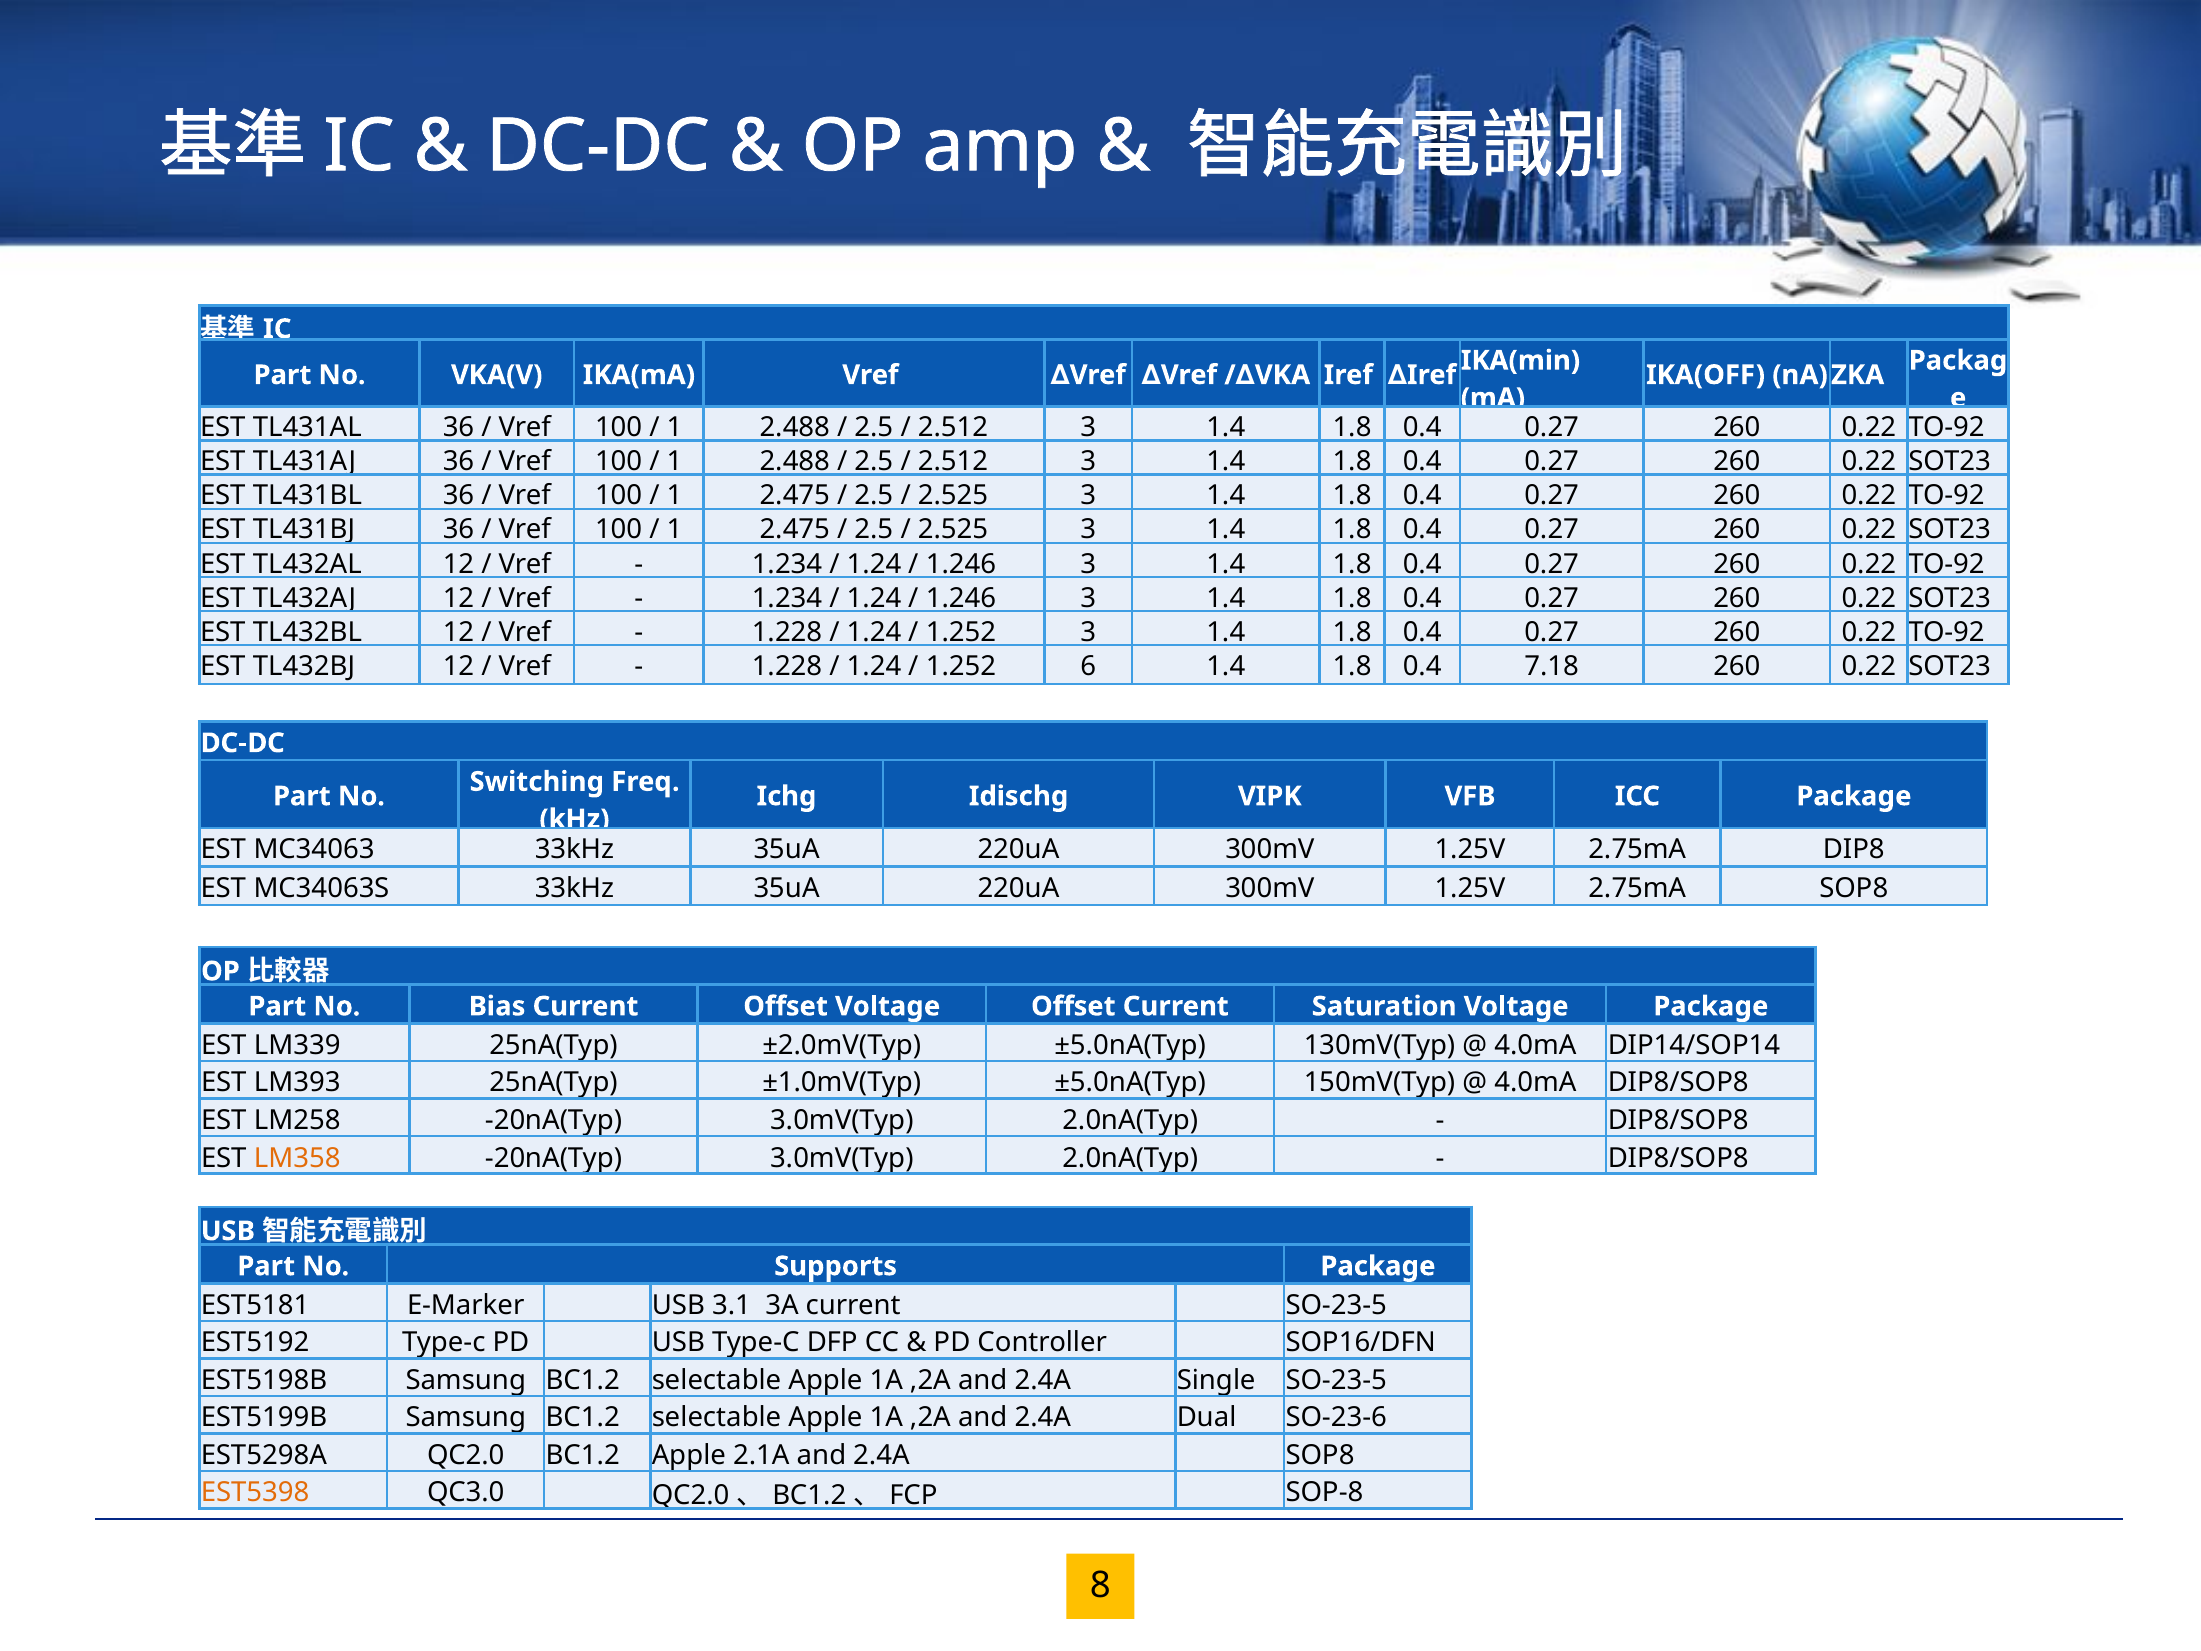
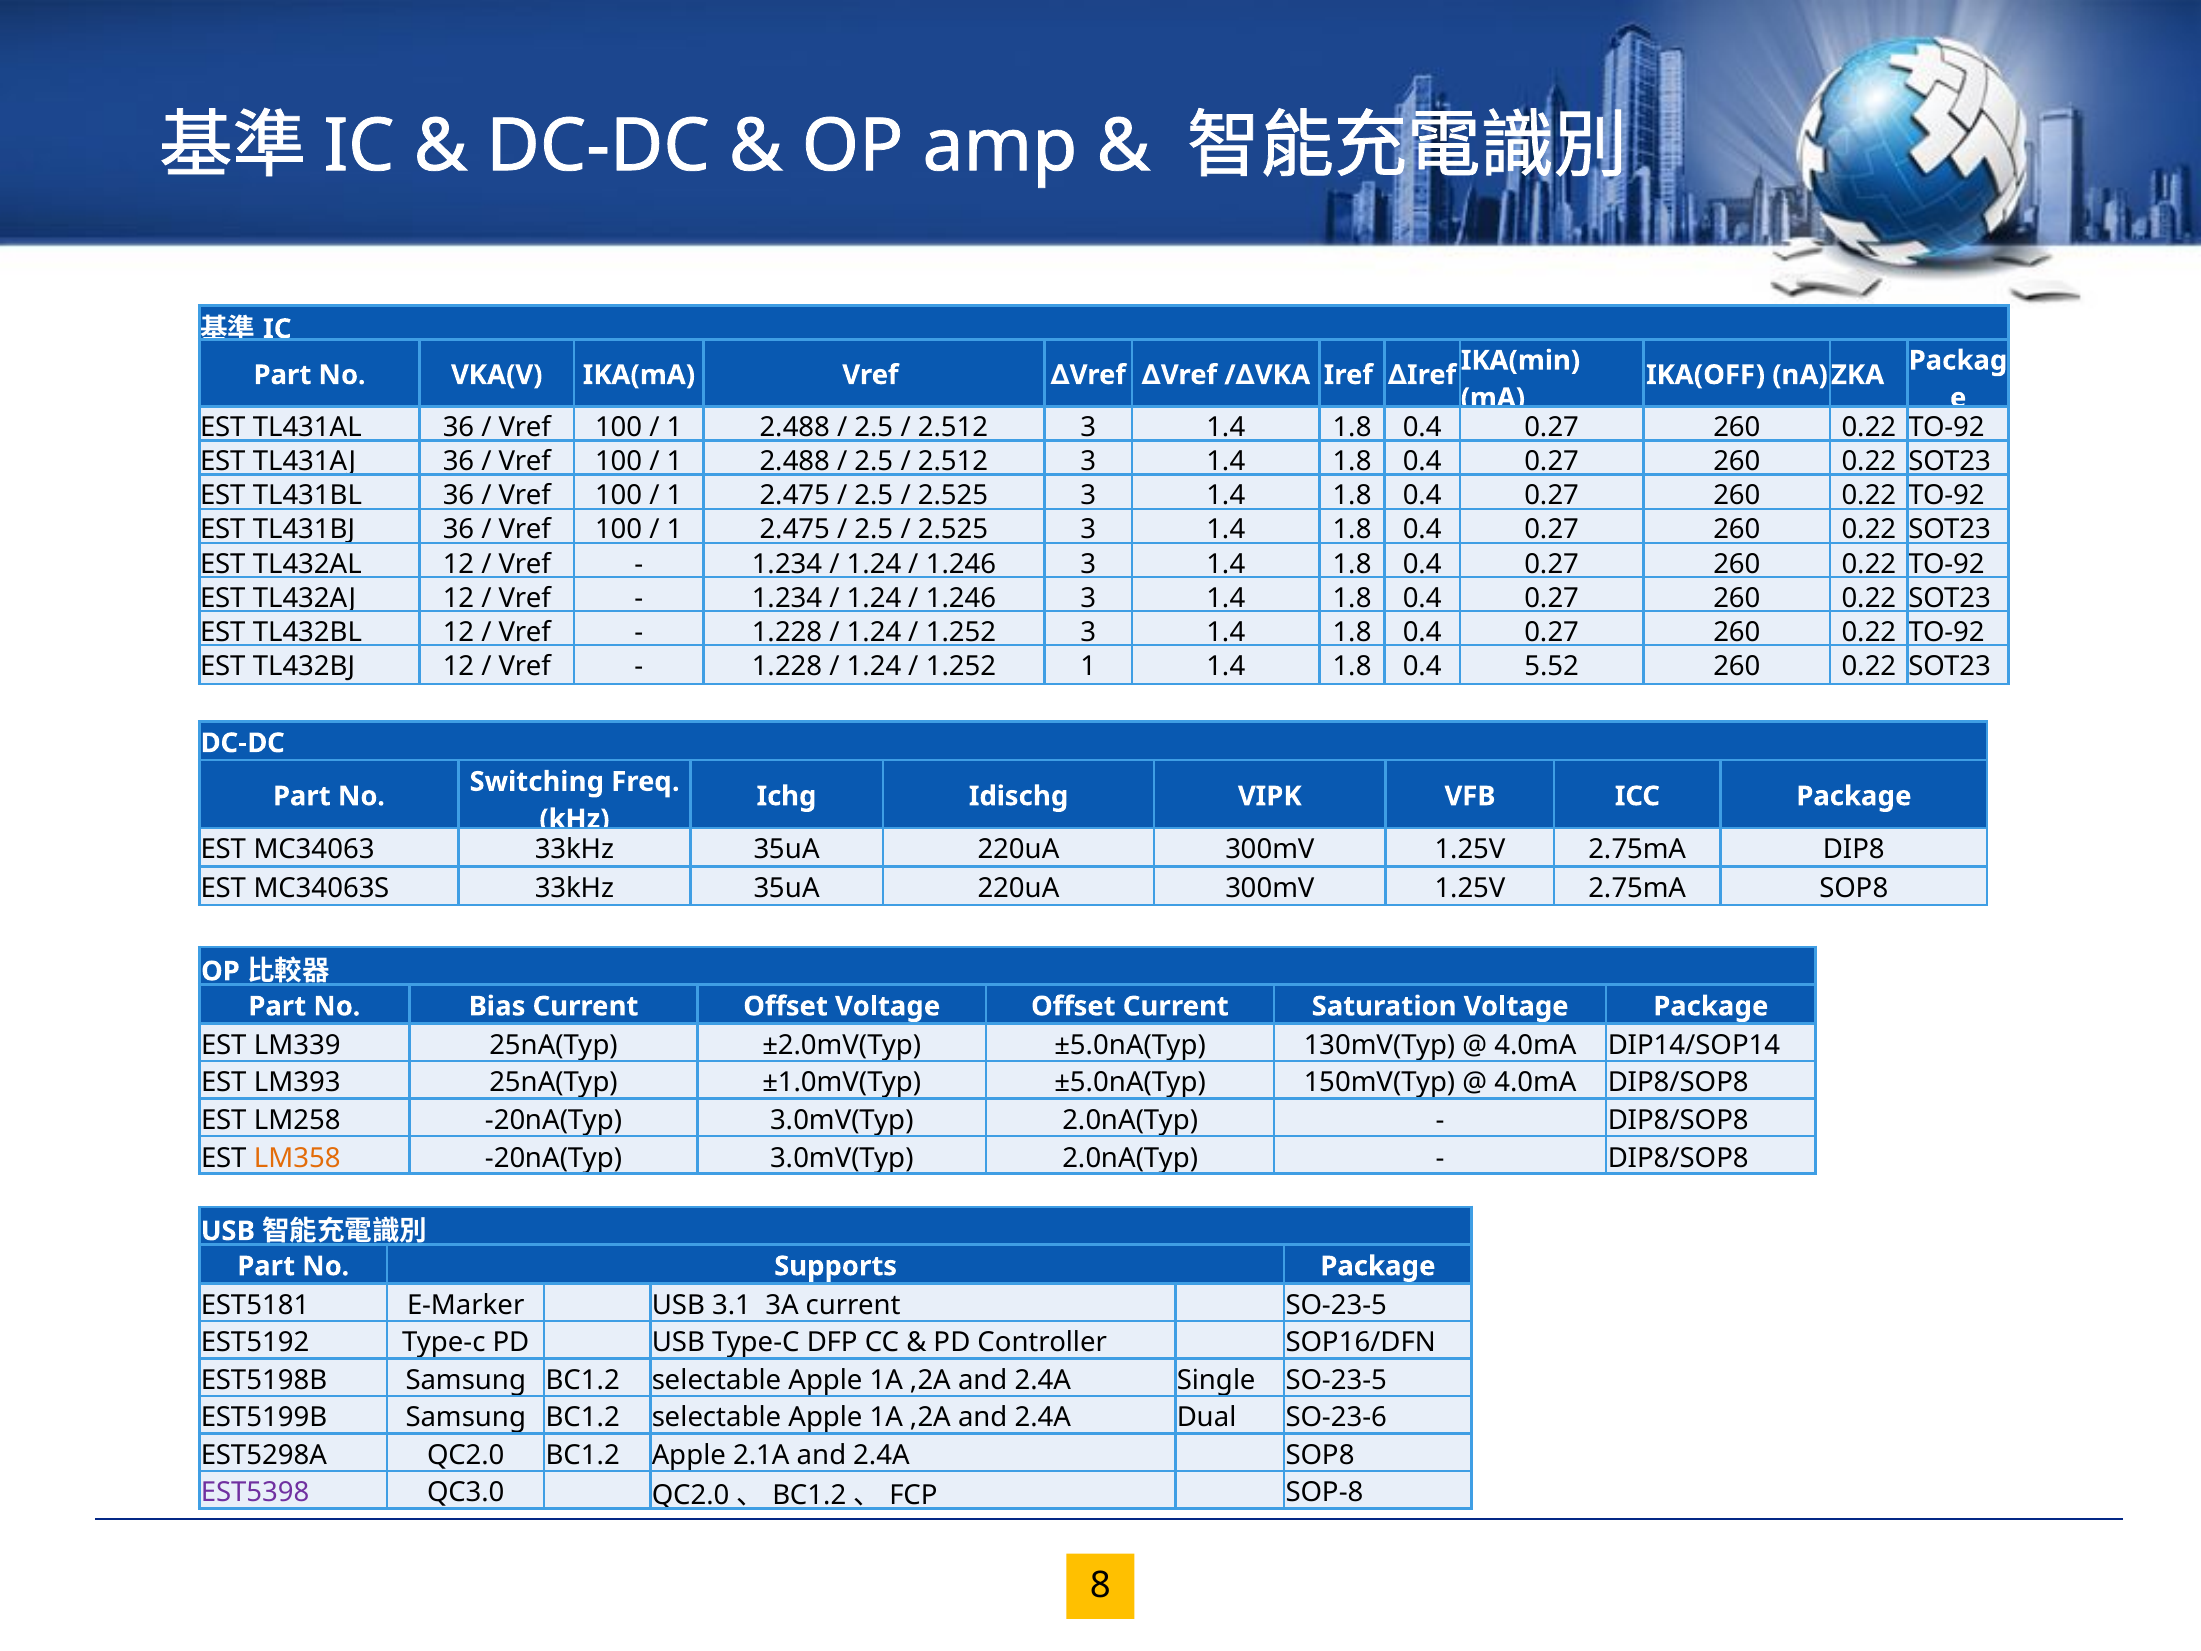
1.252 6: 6 -> 1
7.18: 7.18 -> 5.52
EST5398 colour: orange -> purple
